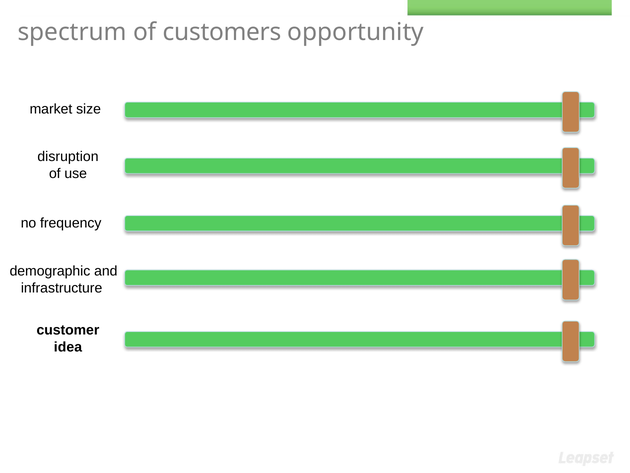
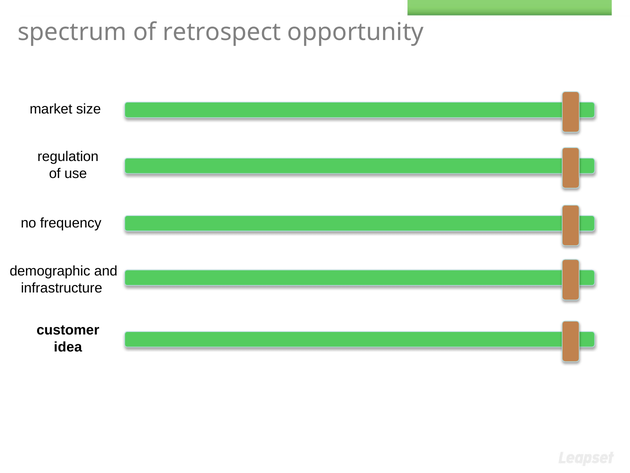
customers: customers -> retrospect
disruption: disruption -> regulation
